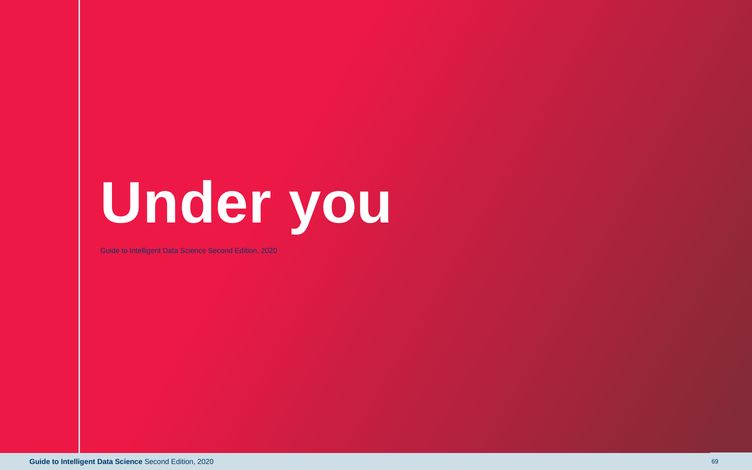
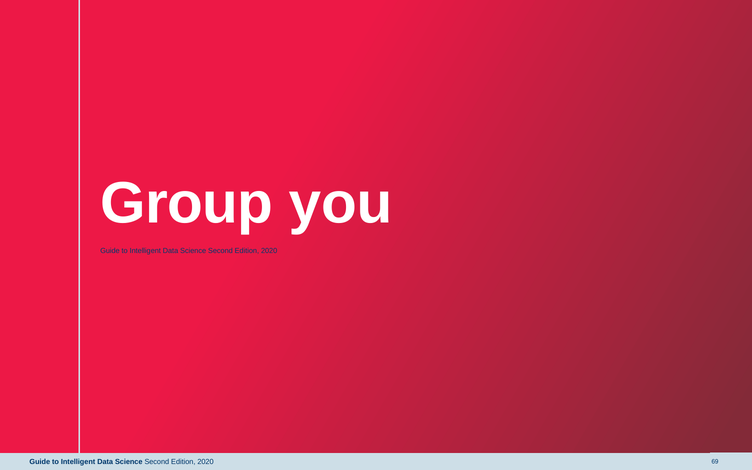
Under: Under -> Group
